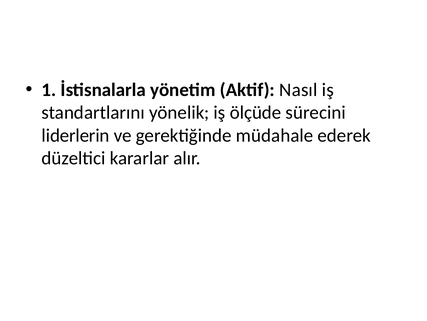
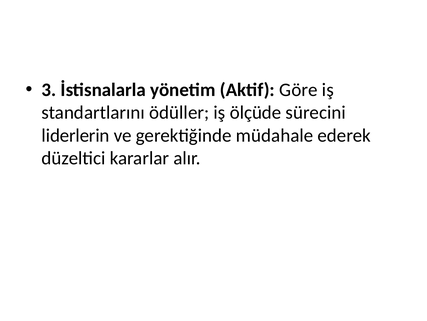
1: 1 -> 3
Nasıl: Nasıl -> Göre
yönelik: yönelik -> ödüller
